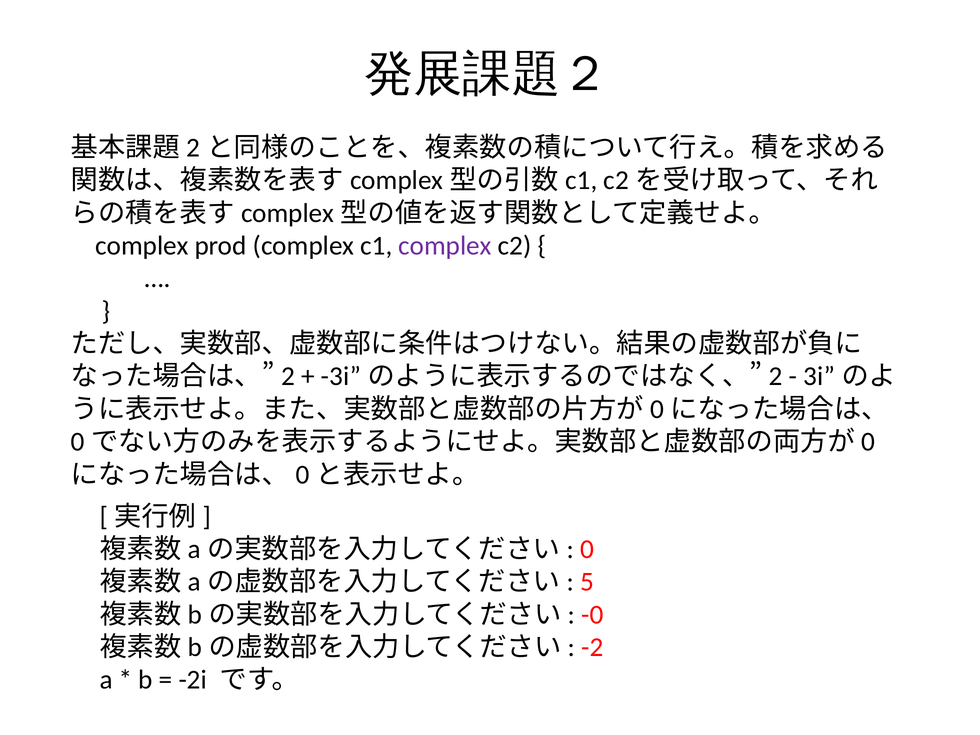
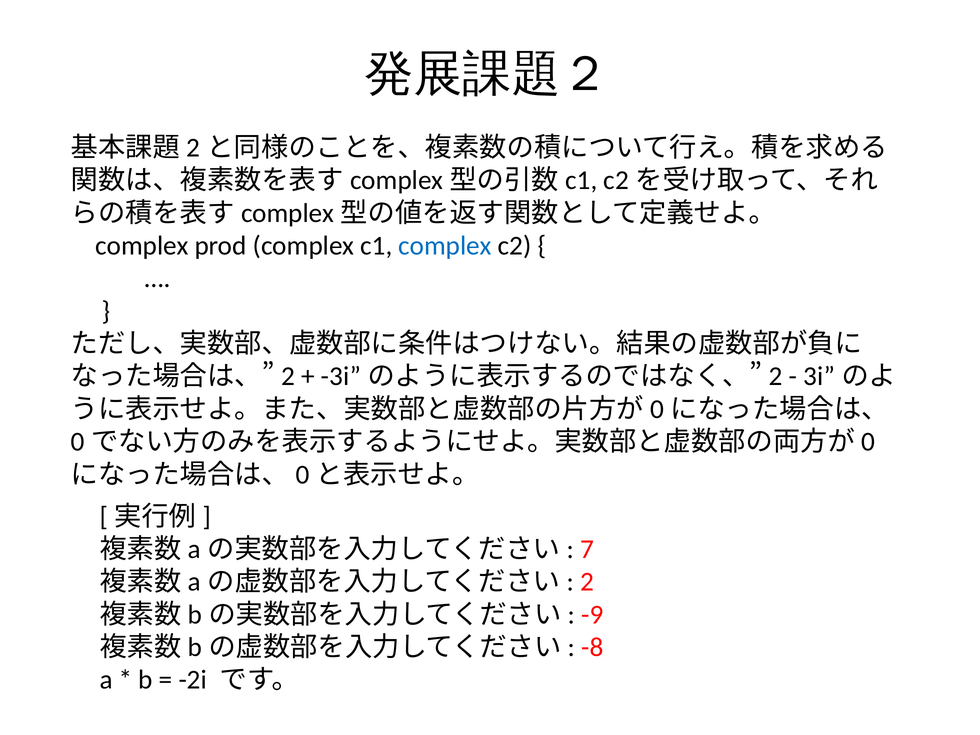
complex at (445, 246) colour: purple -> blue
0: 0 -> 7
5: 5 -> 2
-0: -0 -> -9
-2: -2 -> -8
